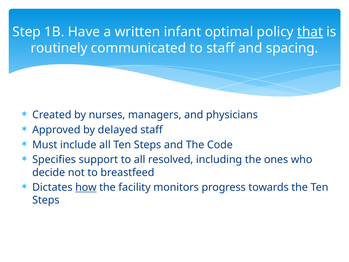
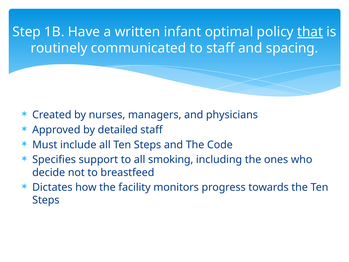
delayed: delayed -> detailed
resolved: resolved -> smoking
how underline: present -> none
